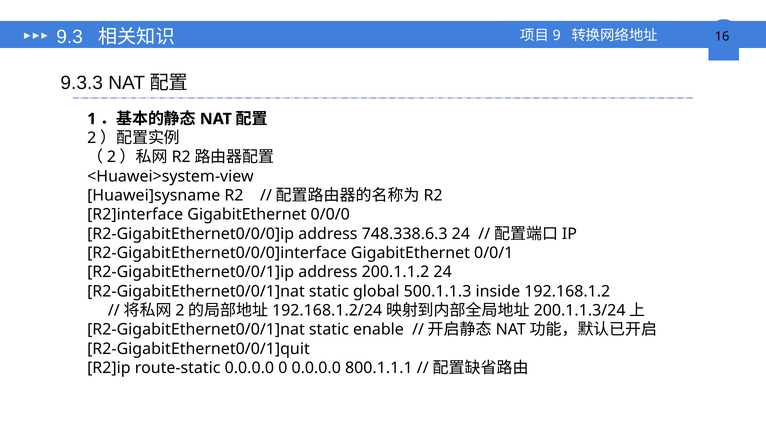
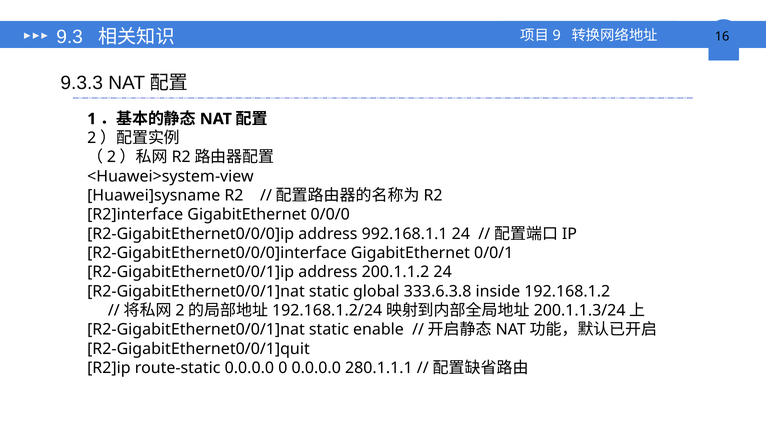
748.338.6.3: 748.338.6.3 -> 992.168.1.1
500.1.1.3: 500.1.1.3 -> 333.6.3.8
800.1.1.1: 800.1.1.1 -> 280.1.1.1
